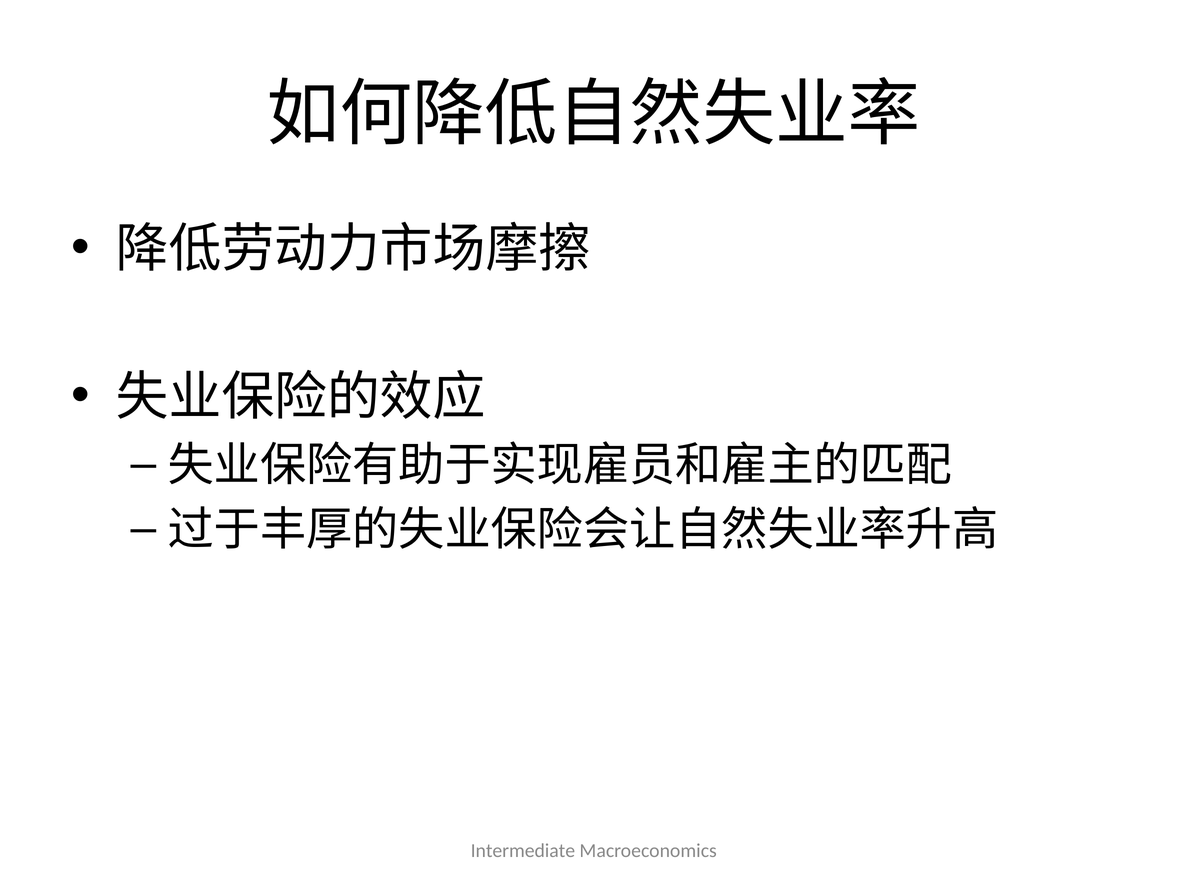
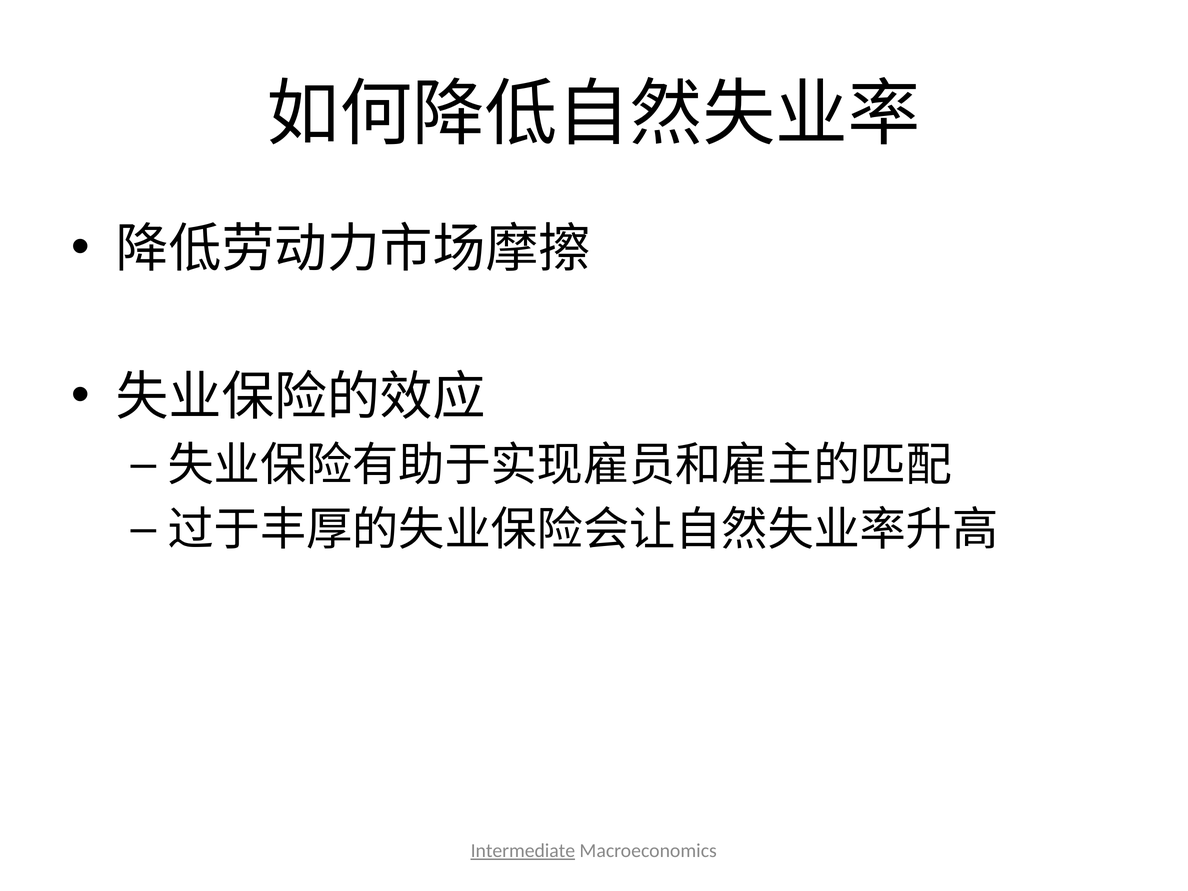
Intermediate underline: none -> present
